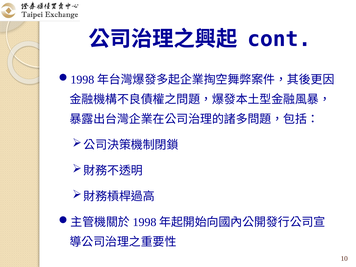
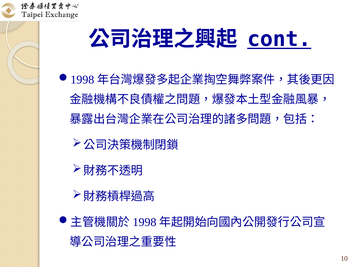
cont underline: none -> present
